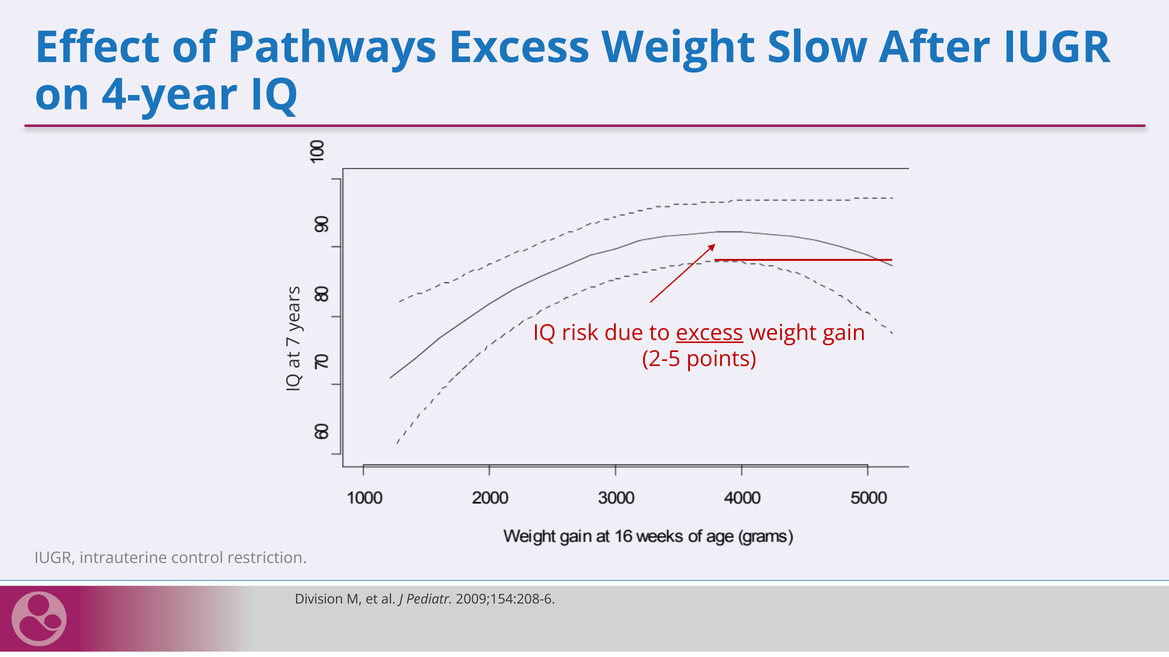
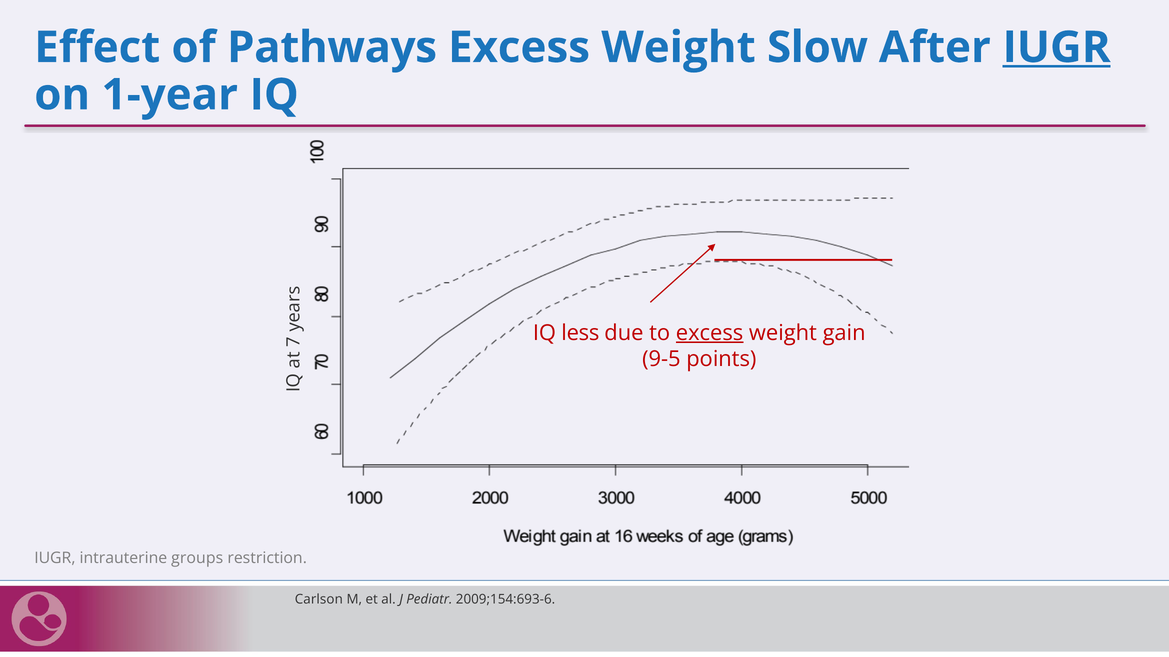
IUGR at (1057, 48) underline: none -> present
4-year: 4-year -> 1-year
risk: risk -> less
2-5: 2-5 -> 9-5
control: control -> groups
Division: Division -> Carlson
2009;154:208-6: 2009;154:208-6 -> 2009;154:693-6
